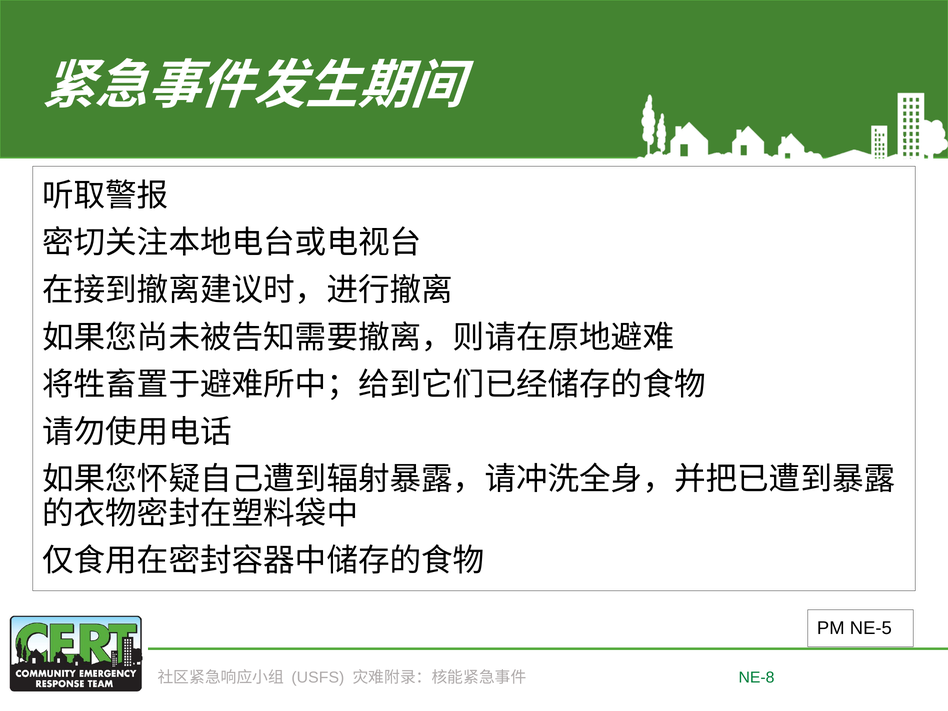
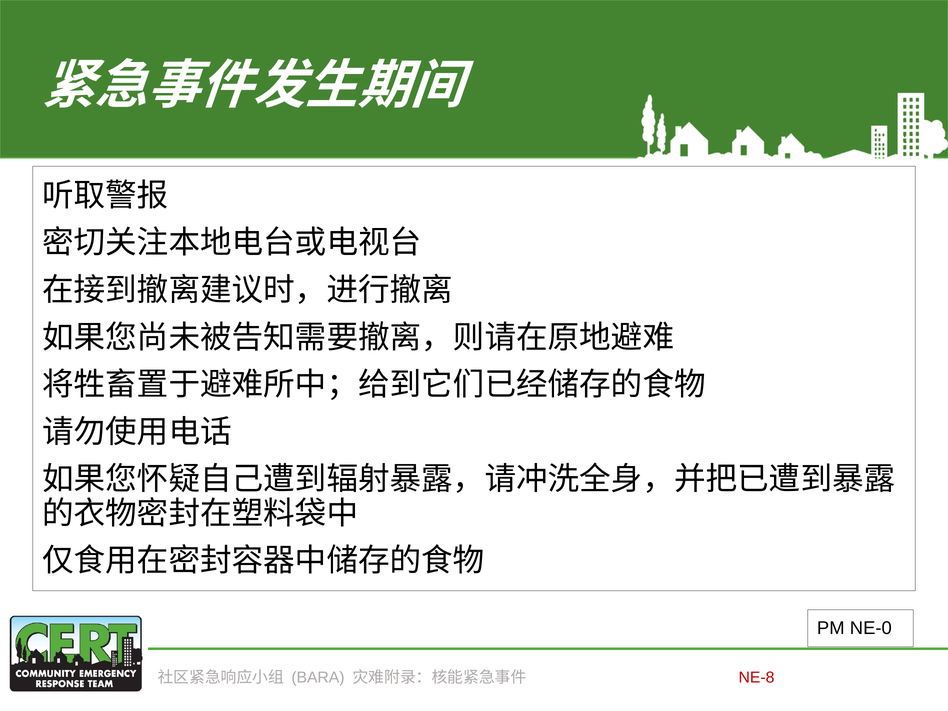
NE-5: NE-5 -> NE-0
USFS: USFS -> BARA
NE-8 colour: green -> red
